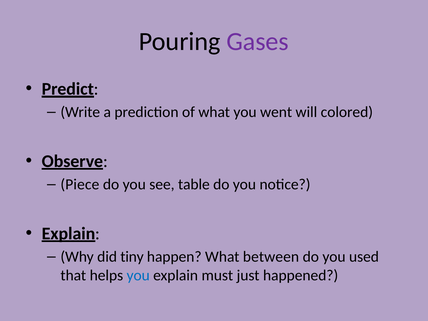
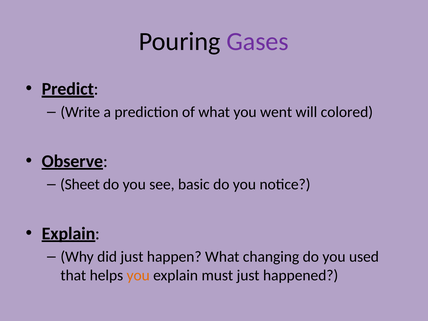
Piece: Piece -> Sheet
table: table -> basic
did tiny: tiny -> just
between: between -> changing
you at (138, 275) colour: blue -> orange
